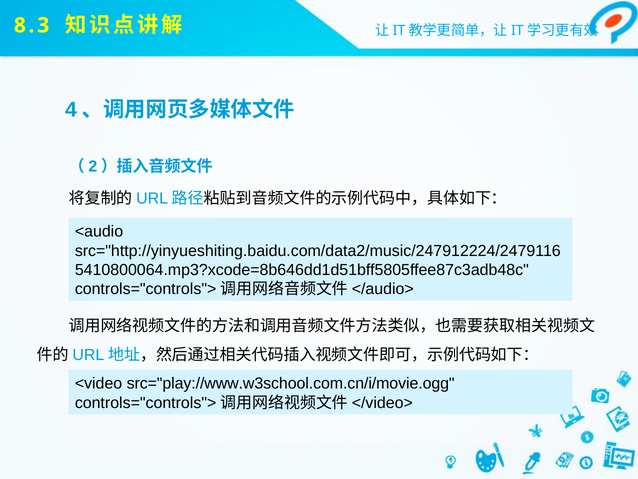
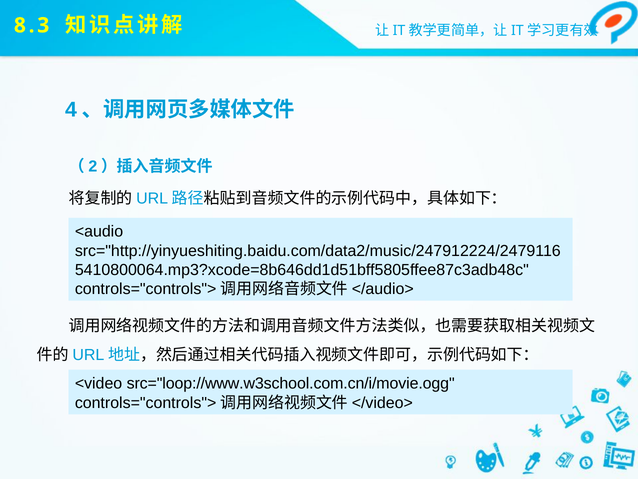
src="play://www.w3school.com.cn/i/movie.ogg: src="play://www.w3school.com.cn/i/movie.ogg -> src="loop://www.w3school.com.cn/i/movie.ogg
